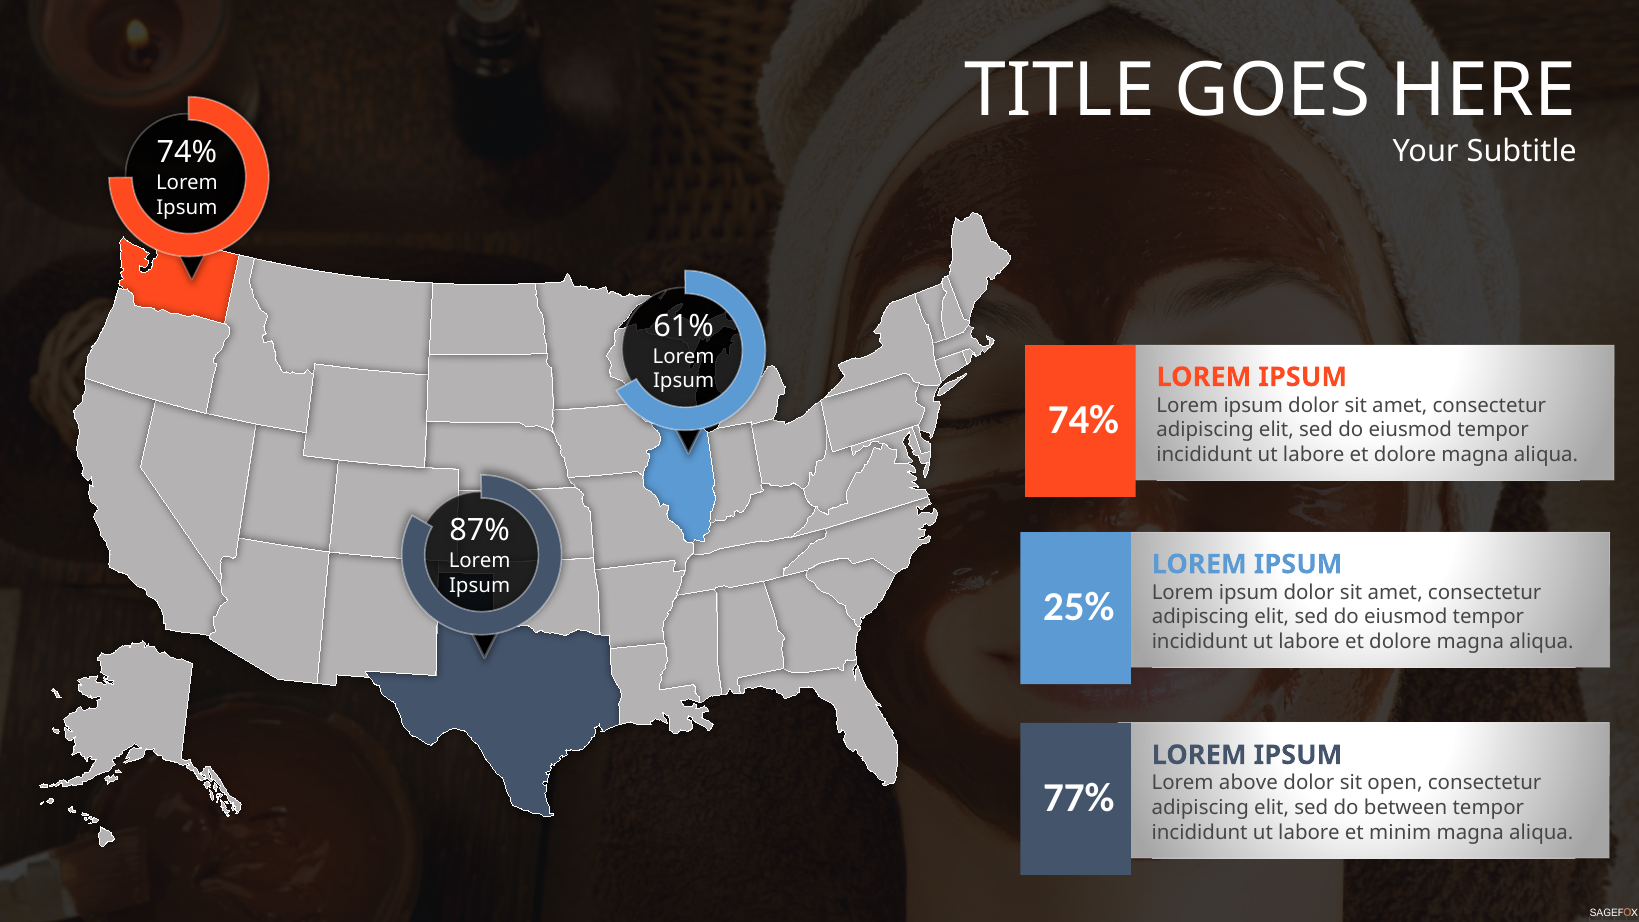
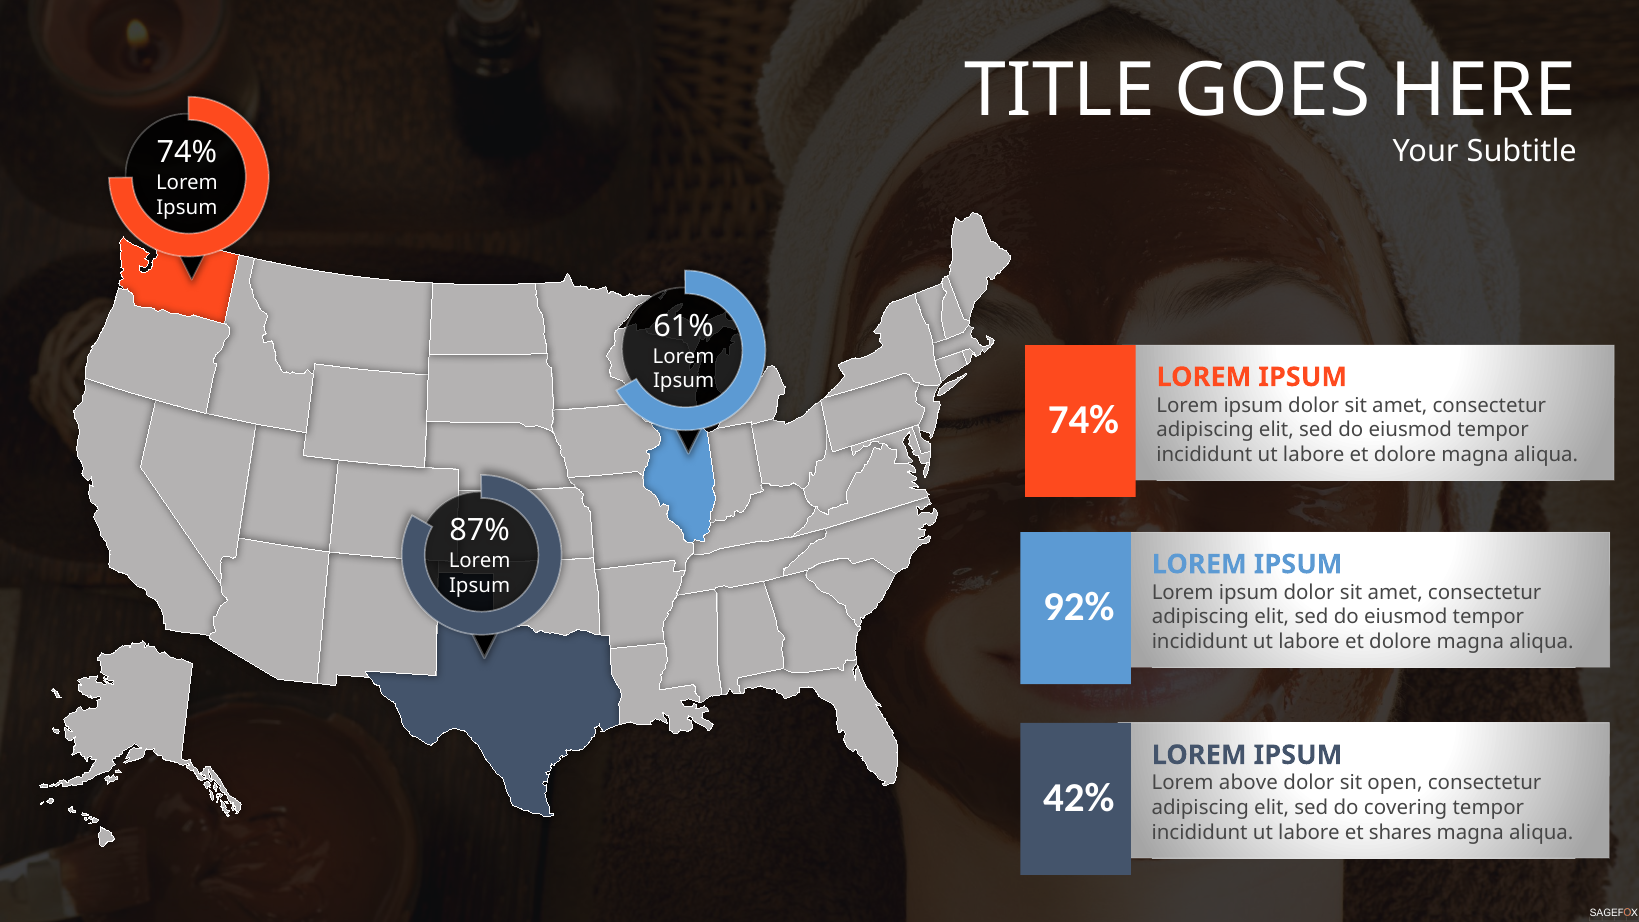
25%: 25% -> 92%
77%: 77% -> 42%
between: between -> covering
minim: minim -> shares
